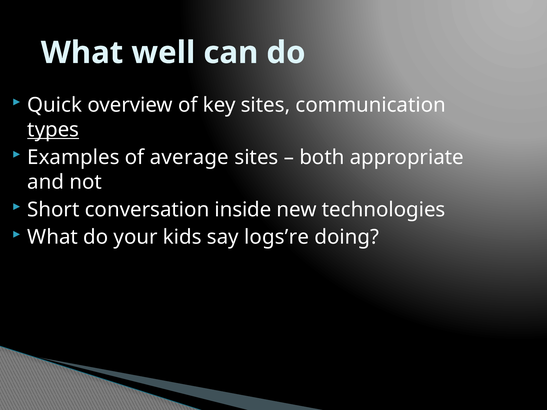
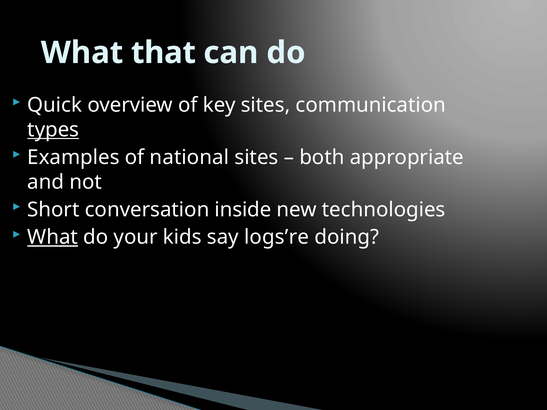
well: well -> that
average: average -> national
What at (53, 237) underline: none -> present
